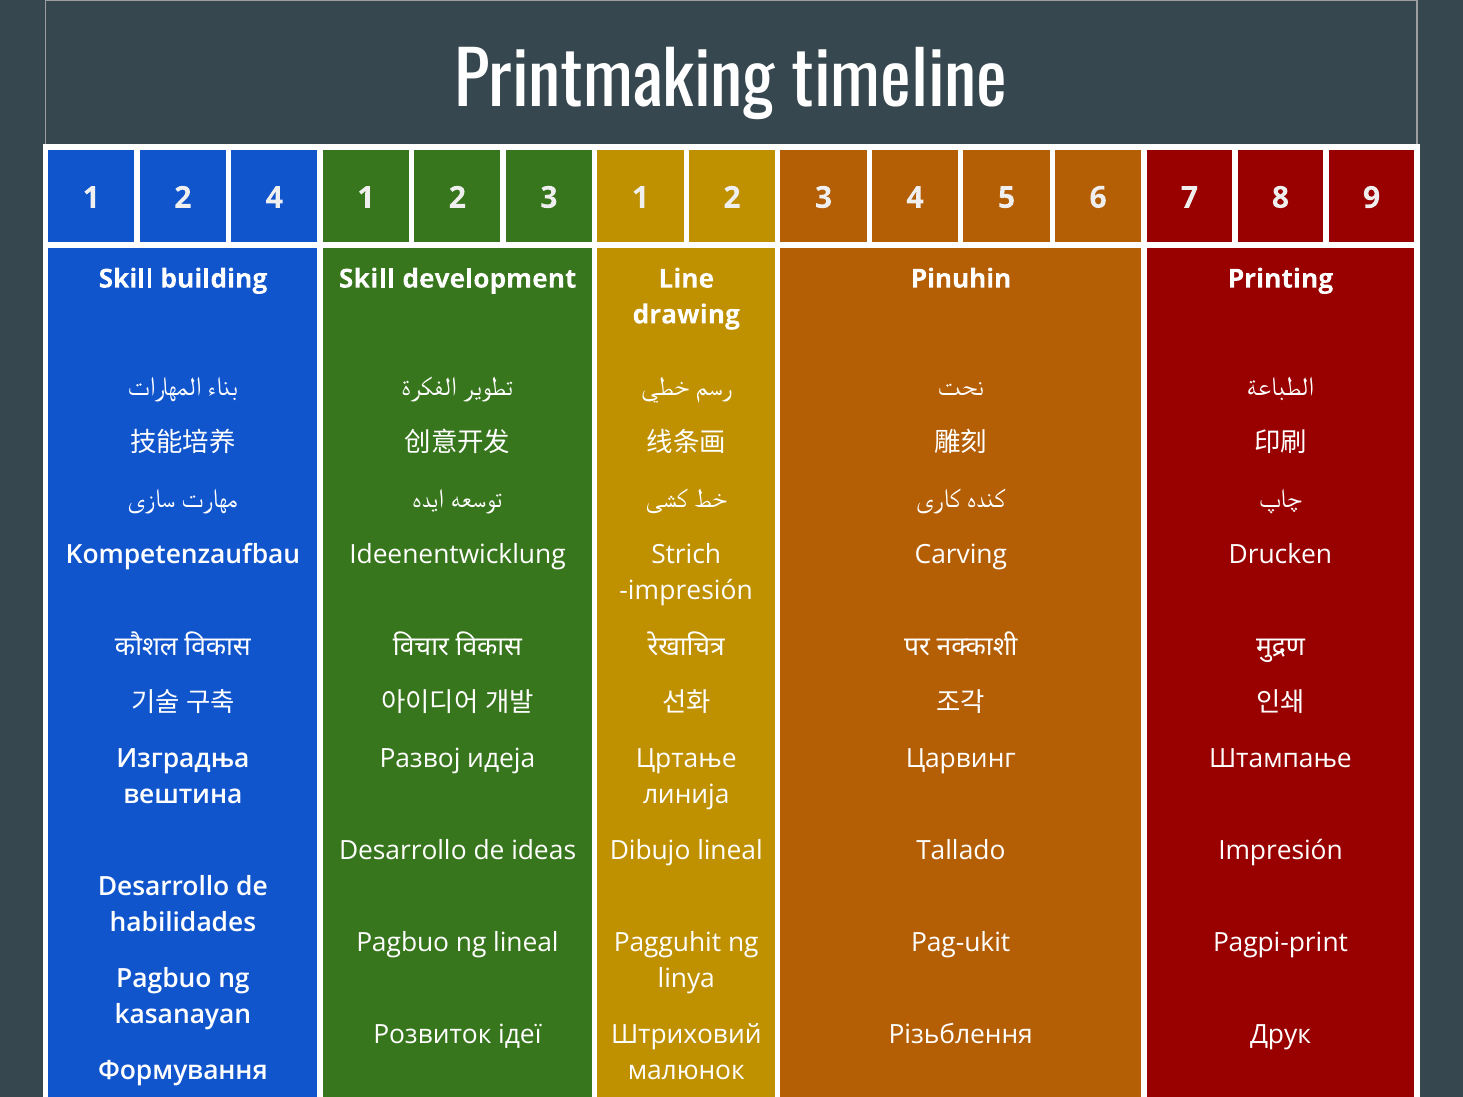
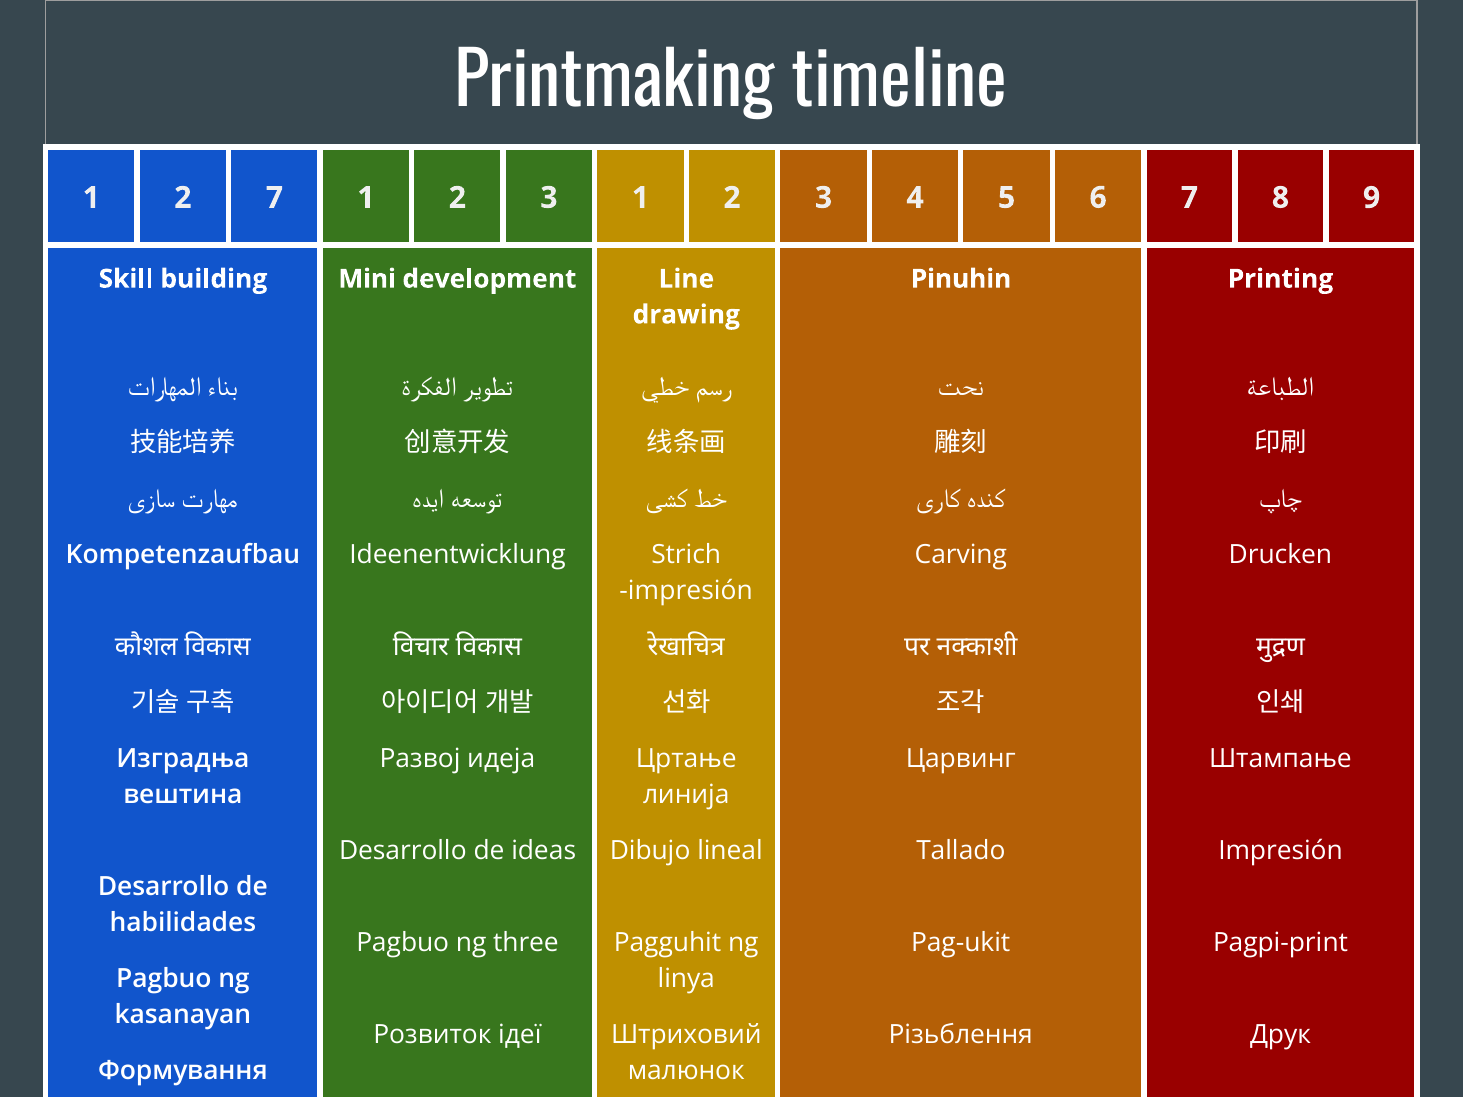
2 4: 4 -> 7
Skill at (367, 279): Skill -> Mini
ng lineal: lineal -> three
